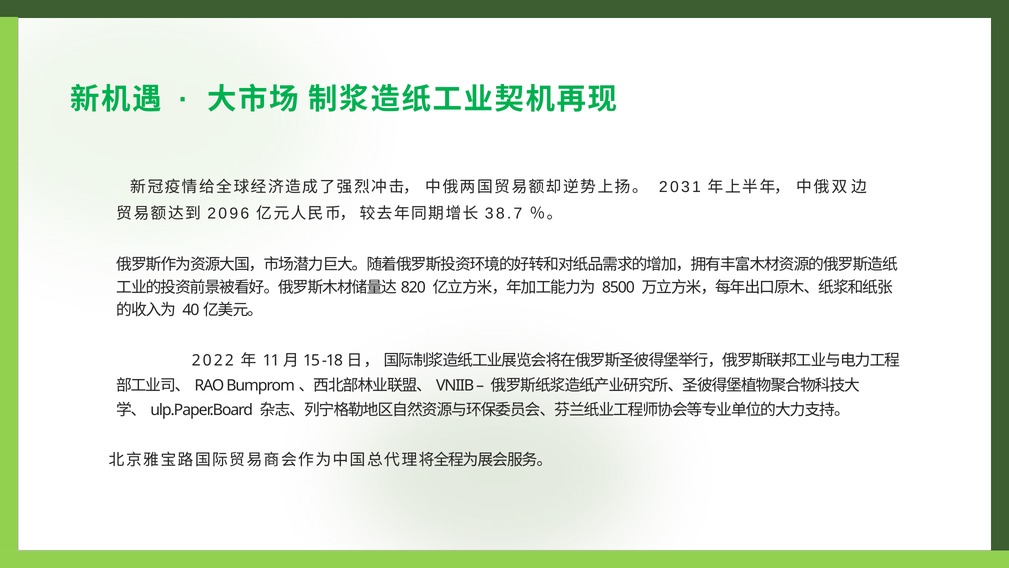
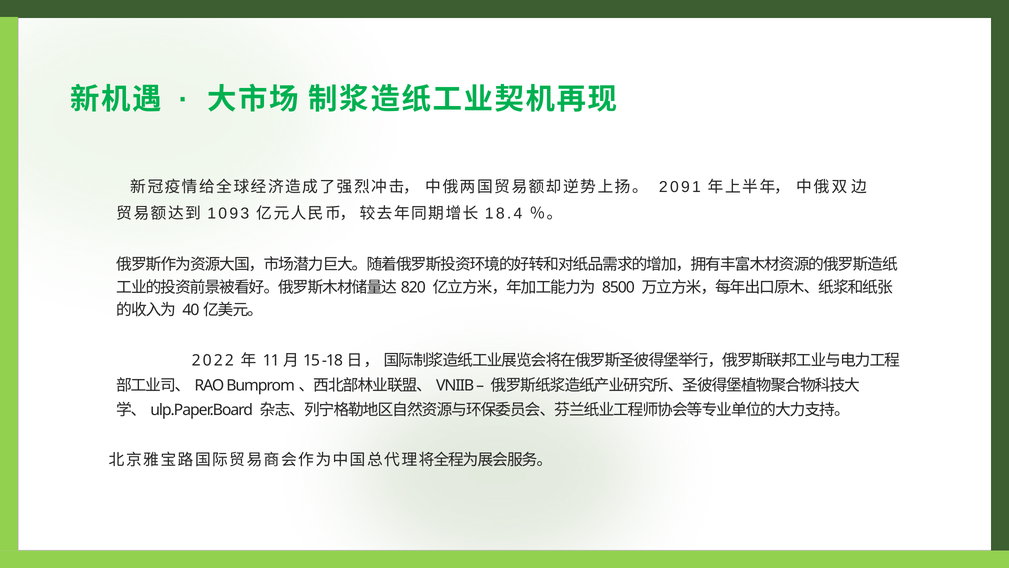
2 0 3: 3 -> 9
2 at (212, 213): 2 -> 1
6: 6 -> 3
3 at (489, 213): 3 -> 1
7: 7 -> 4
